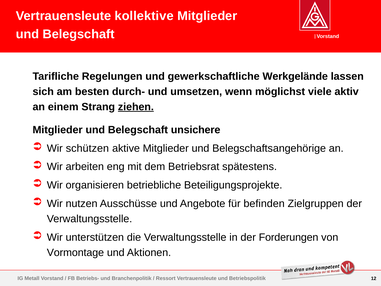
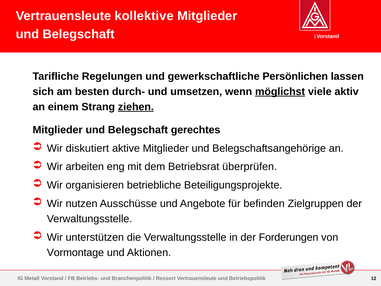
Werkgelände: Werkgelände -> Persönlichen
möglichst underline: none -> present
unsichere: unsichere -> gerechtes
schützen: schützen -> diskutiert
spätestens: spätestens -> überprüfen
